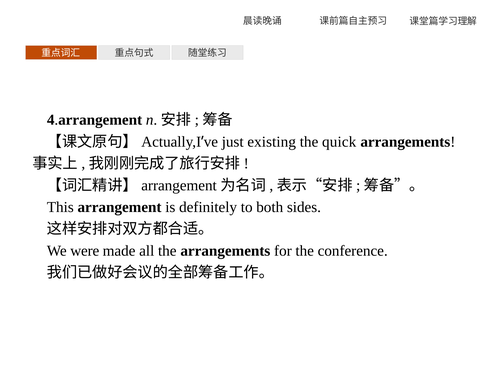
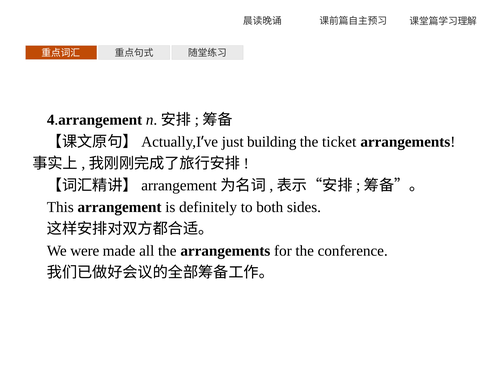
existing: existing -> building
quick: quick -> ticket
